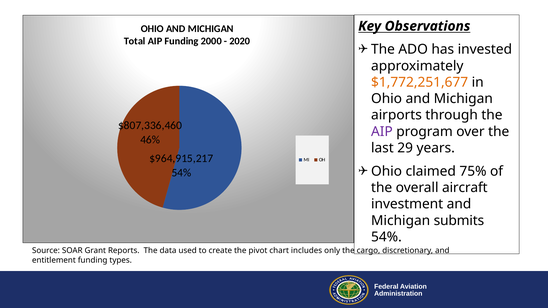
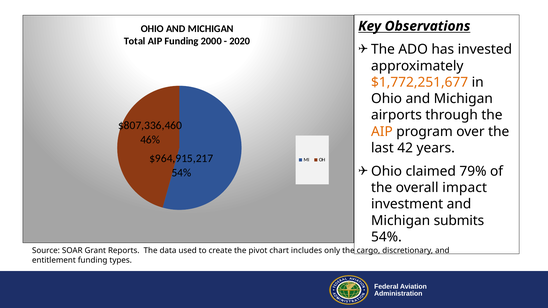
AIP at (382, 132) colour: purple -> orange
29: 29 -> 42
75%: 75% -> 79%
aircraft: aircraft -> impact
